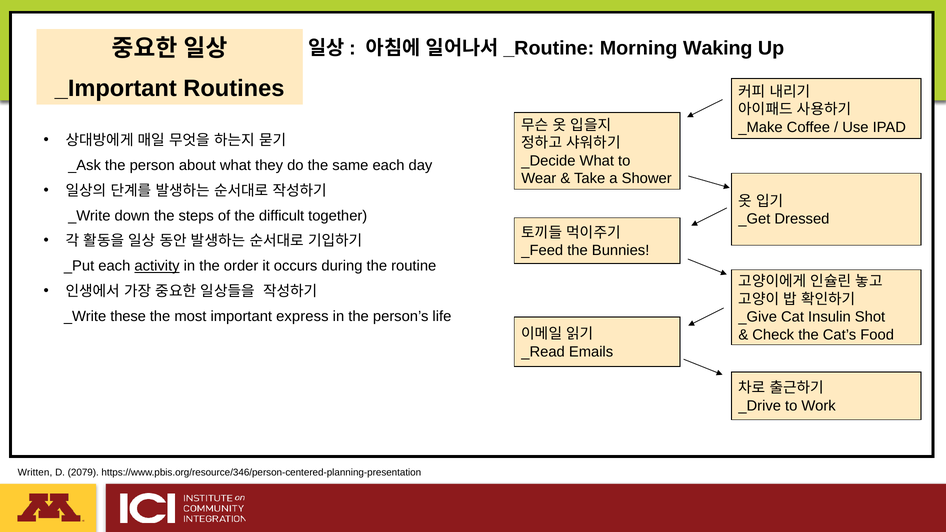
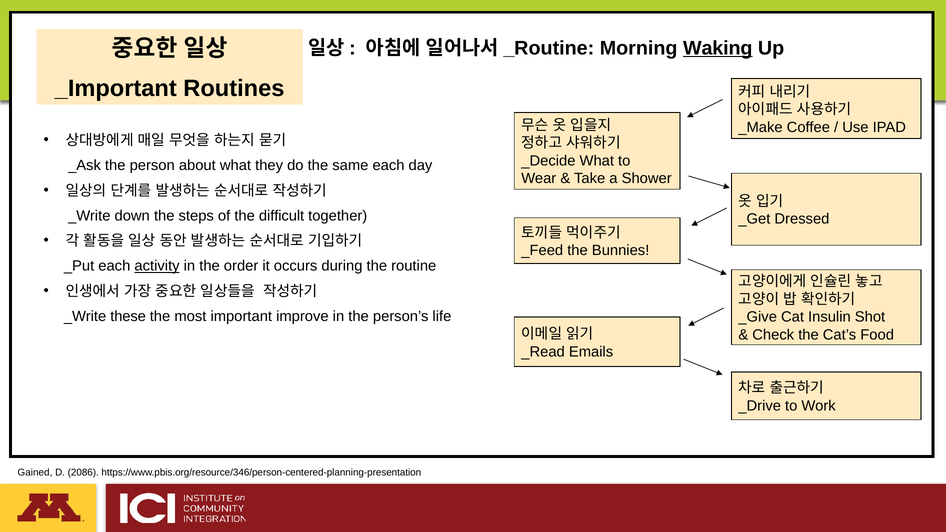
Waking underline: none -> present
express: express -> improve
Written: Written -> Gained
2079: 2079 -> 2086
